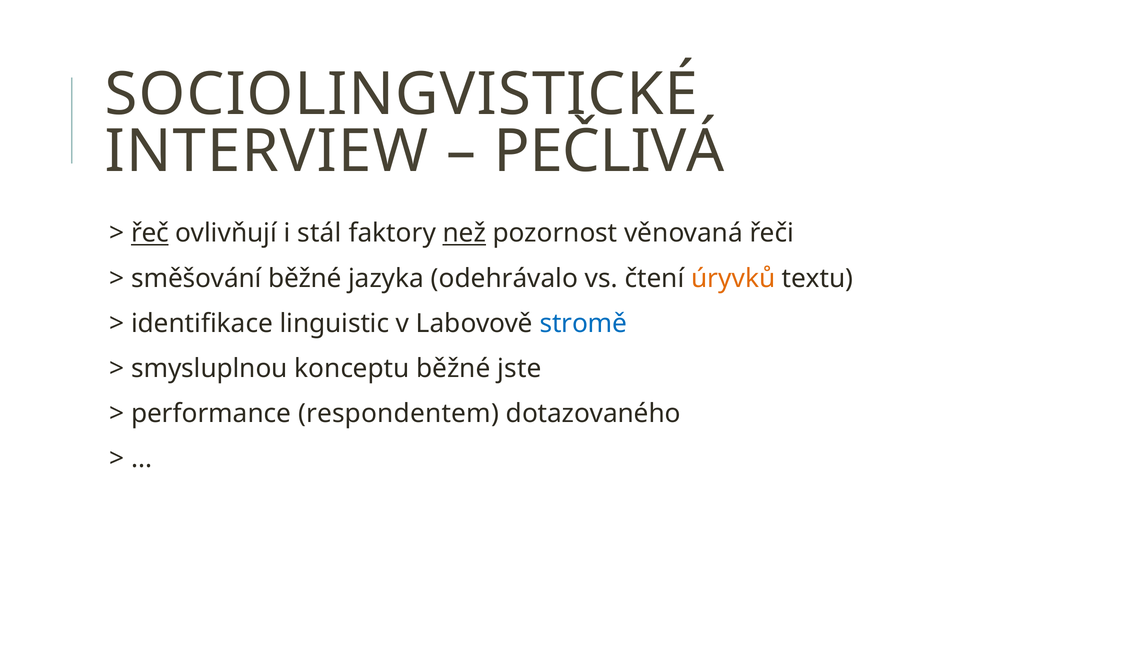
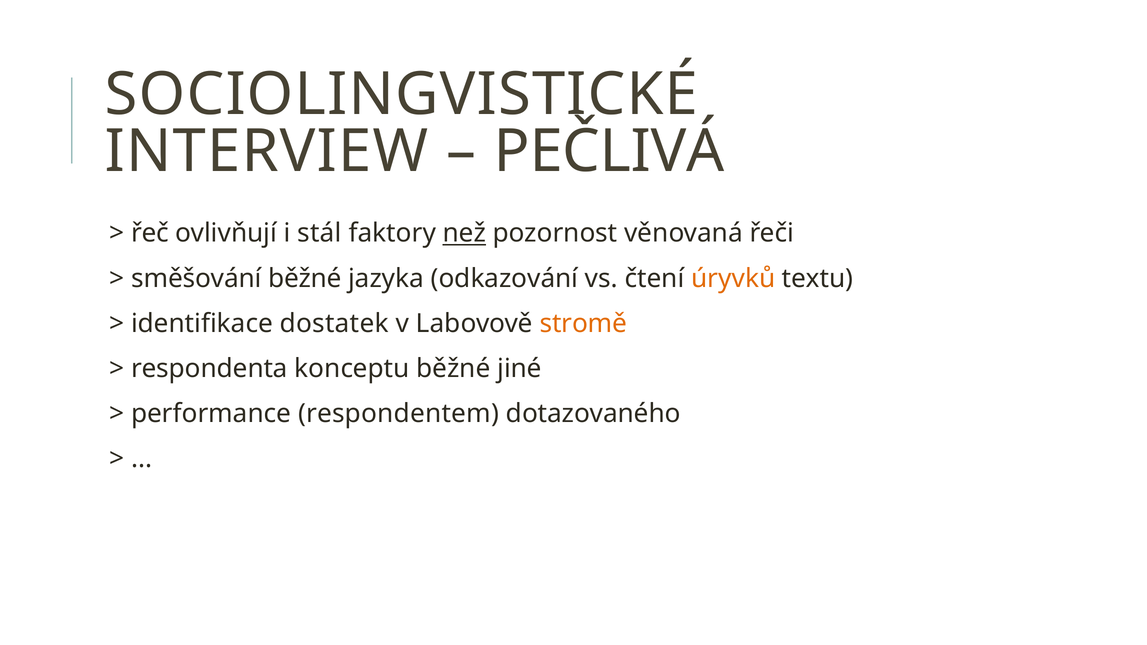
řeč underline: present -> none
odehrávalo: odehrávalo -> odkazování
linguistic: linguistic -> dostatek
stromě colour: blue -> orange
smysluplnou: smysluplnou -> respondenta
jste: jste -> jiné
